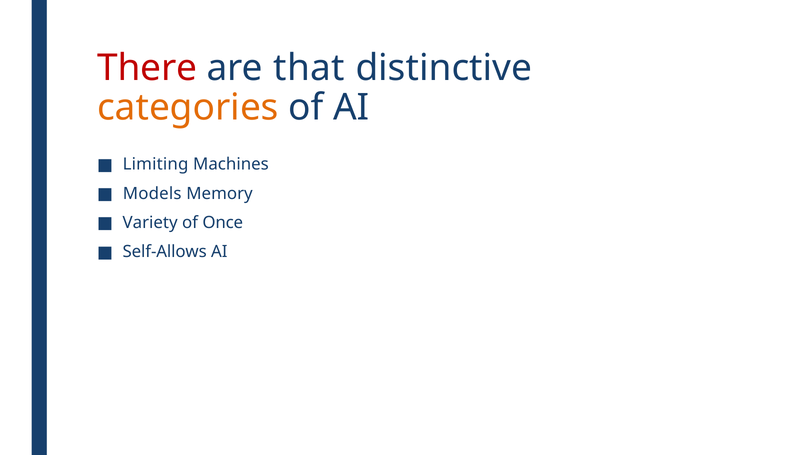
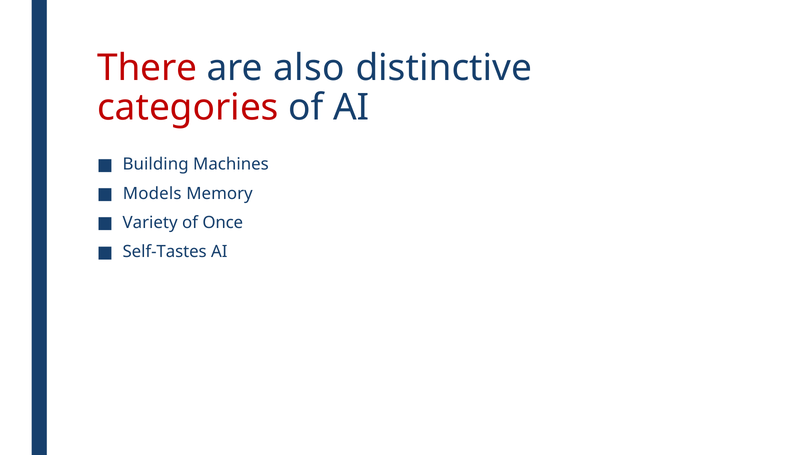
that: that -> also
categories colour: orange -> red
Limiting: Limiting -> Building
Self-Allows: Self-Allows -> Self-Tastes
